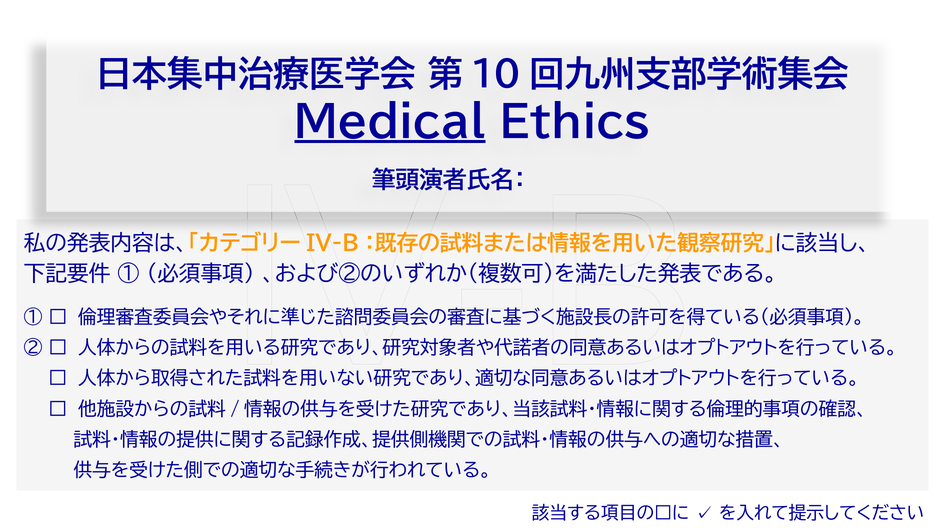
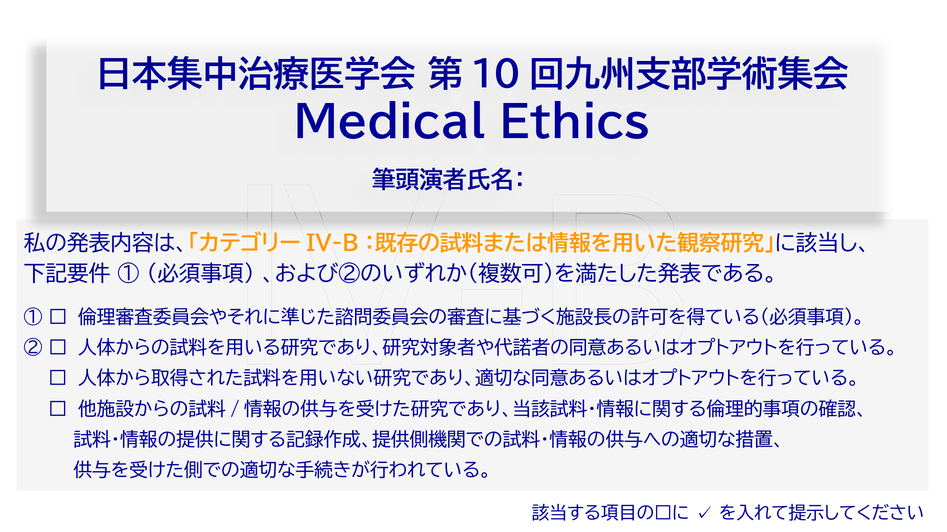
Medical underline: present -> none
